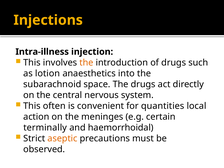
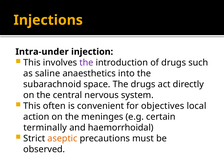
Intra-illness: Intra-illness -> Intra-under
the at (86, 63) colour: orange -> purple
lotion: lotion -> saline
quantities: quantities -> objectives
